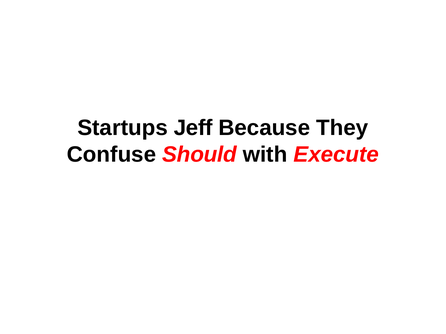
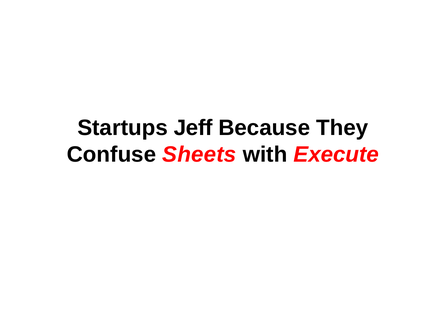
Should: Should -> Sheets
